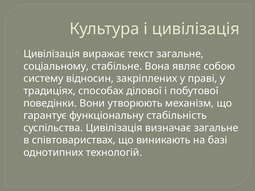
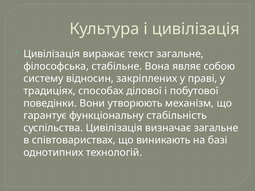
соціальному: соціальному -> філософська
